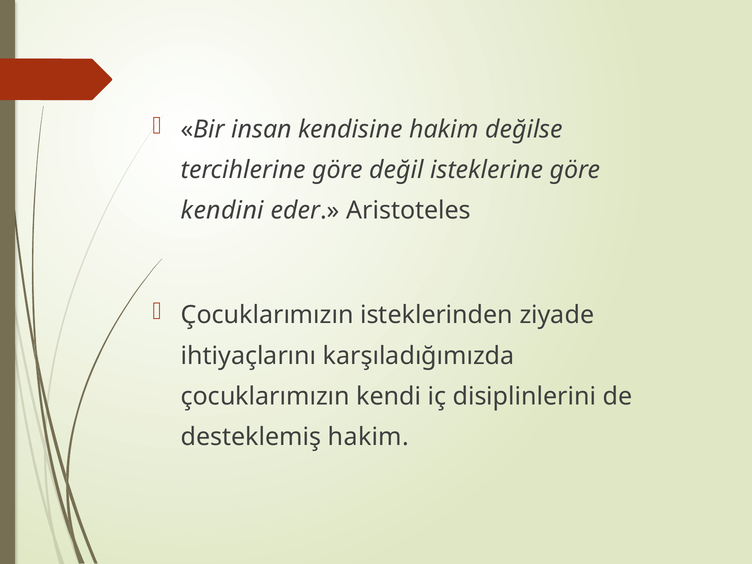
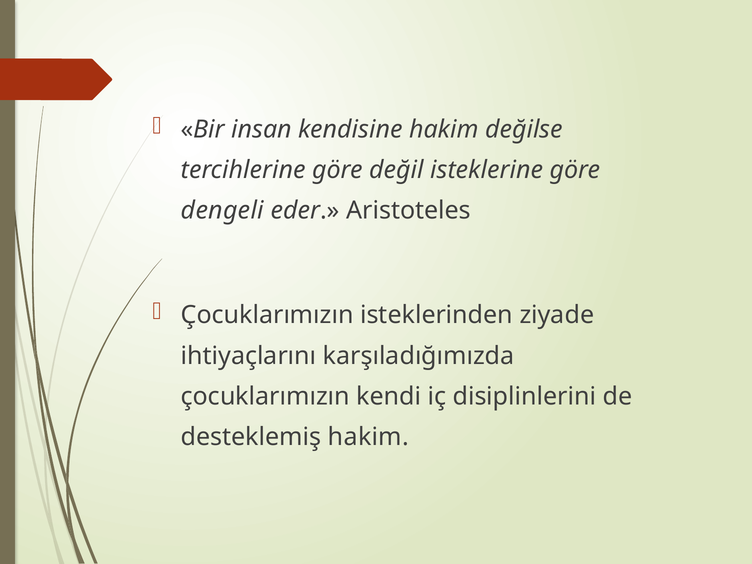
kendini: kendini -> dengeli
